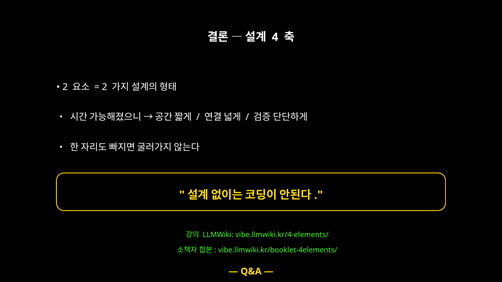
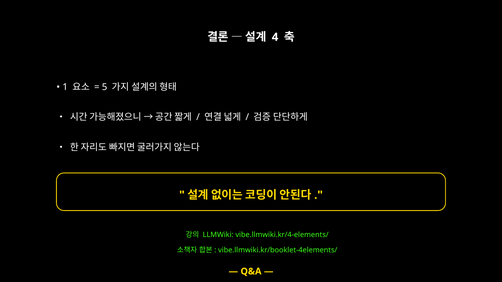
2 at (65, 87): 2 -> 1
2 at (105, 87): 2 -> 5
